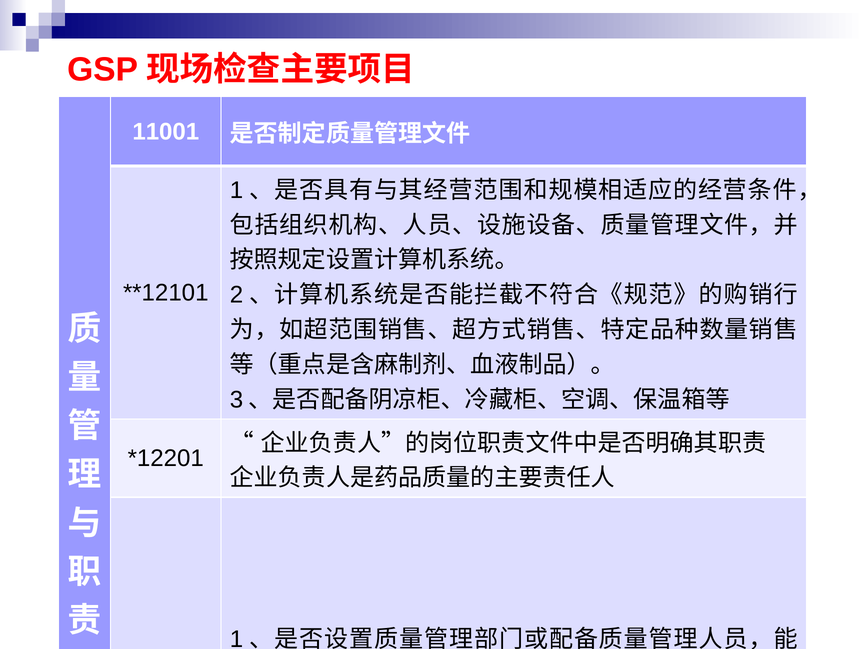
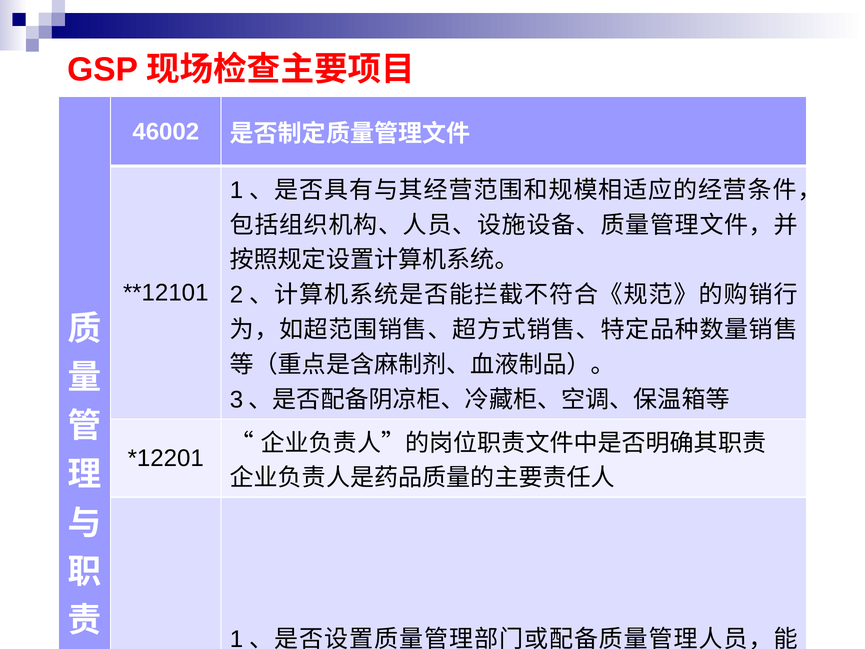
11001: 11001 -> 46002
